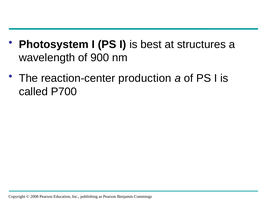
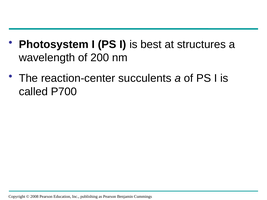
900: 900 -> 200
production: production -> succulents
